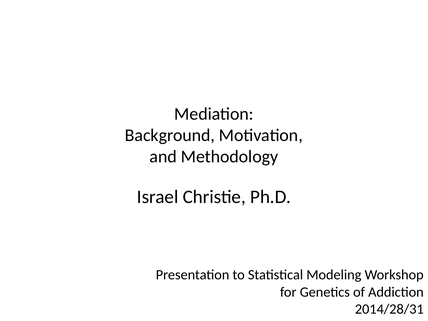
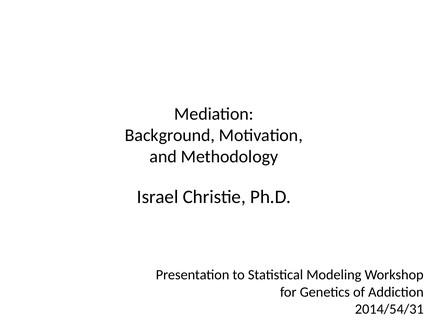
2014/28/31: 2014/28/31 -> 2014/54/31
